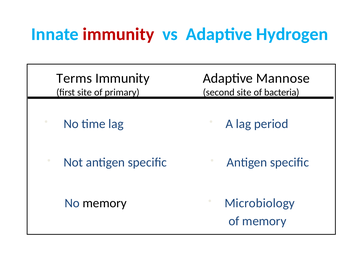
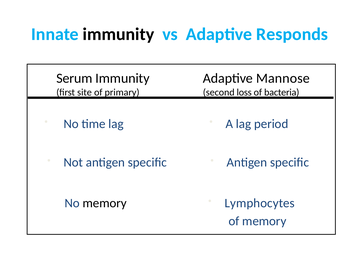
immunity at (118, 34) colour: red -> black
Hydrogen: Hydrogen -> Responds
Terms: Terms -> Serum
second site: site -> loss
Microbiology: Microbiology -> Lymphocytes
